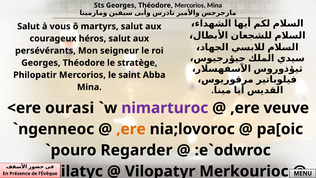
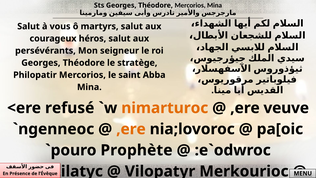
ourasi: ourasi -> refusé
nimarturoc colour: purple -> orange
Regarder: Regarder -> Prophète
